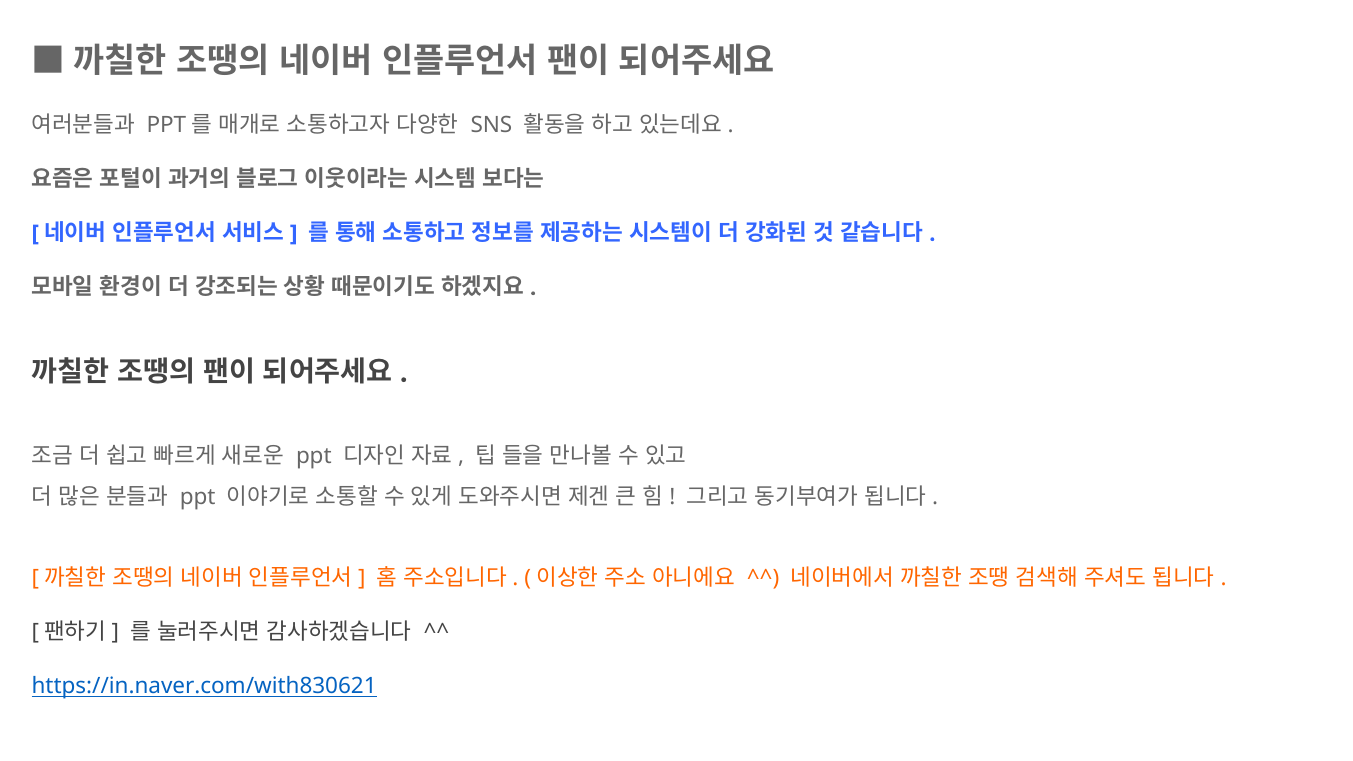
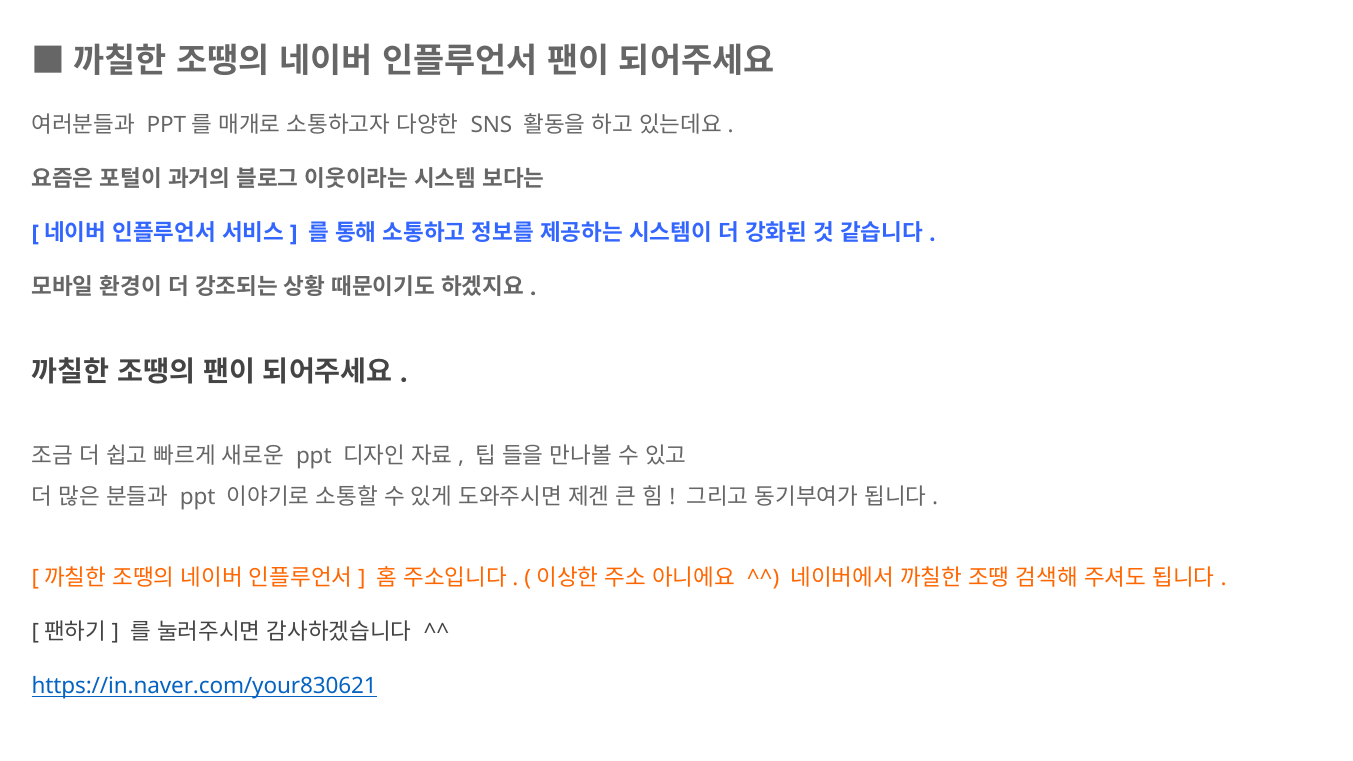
https://in.naver.com/with830621: https://in.naver.com/with830621 -> https://in.naver.com/your830621
